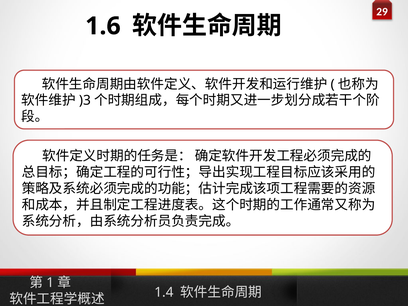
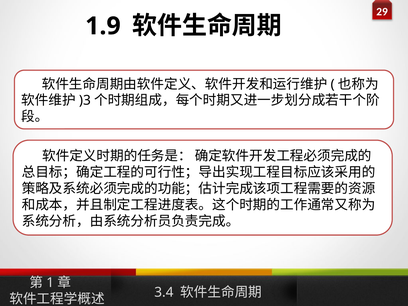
1.6: 1.6 -> 1.9
1.4: 1.4 -> 3.4
